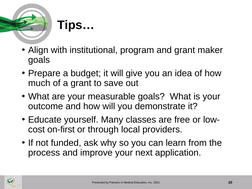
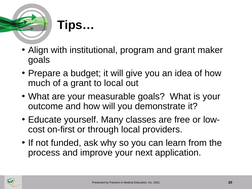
to save: save -> local
